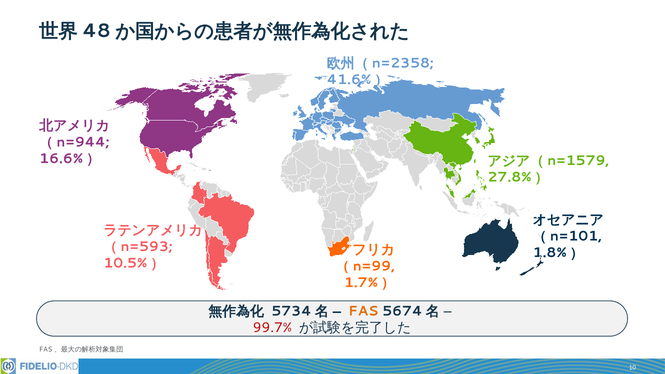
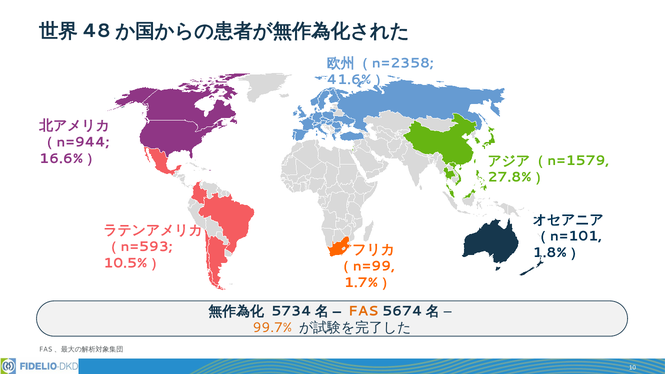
99.7% colour: red -> orange
